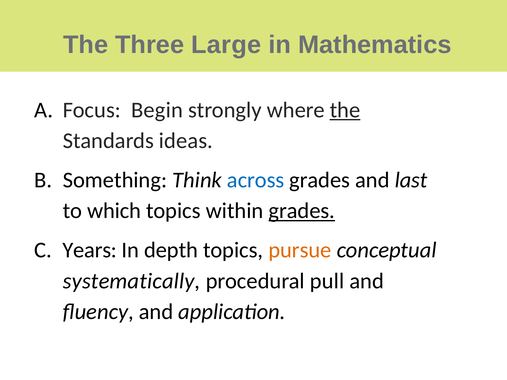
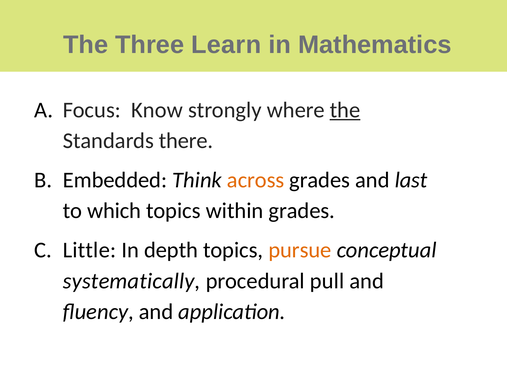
Large: Large -> Learn
Begin: Begin -> Know
ideas: ideas -> there
Something: Something -> Embedded
across colour: blue -> orange
grades at (302, 211) underline: present -> none
Years: Years -> Little
